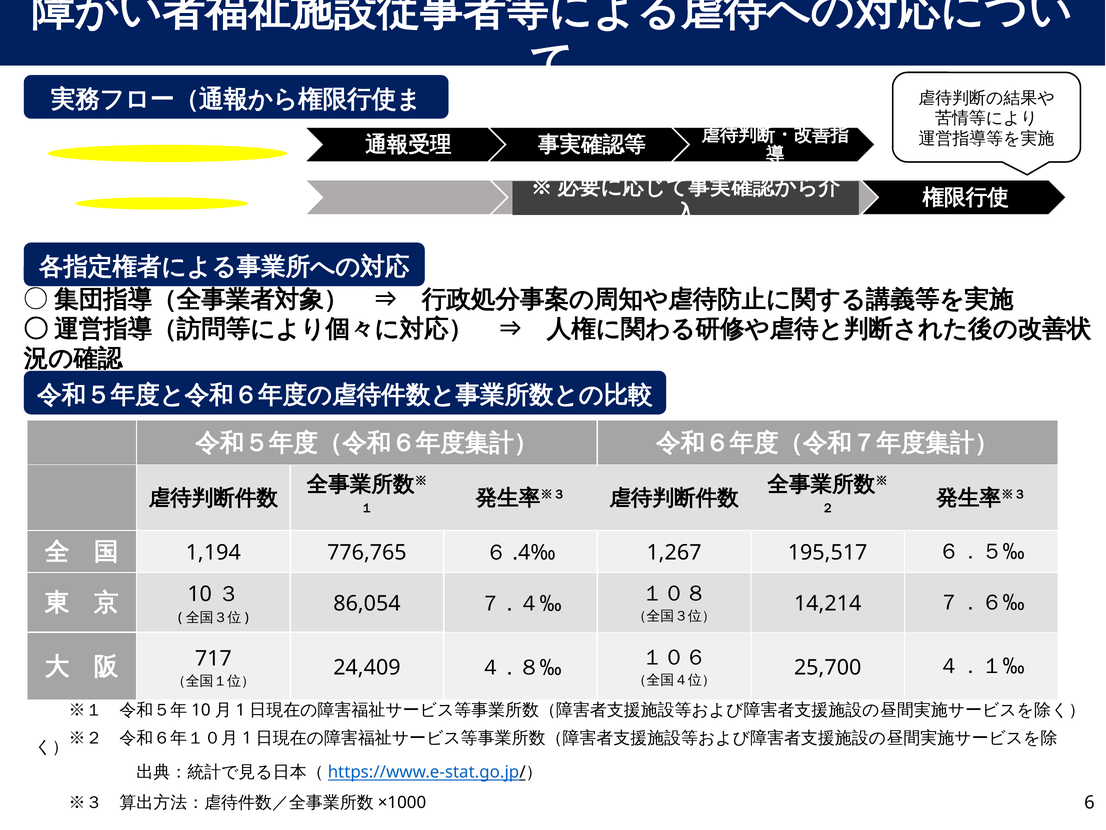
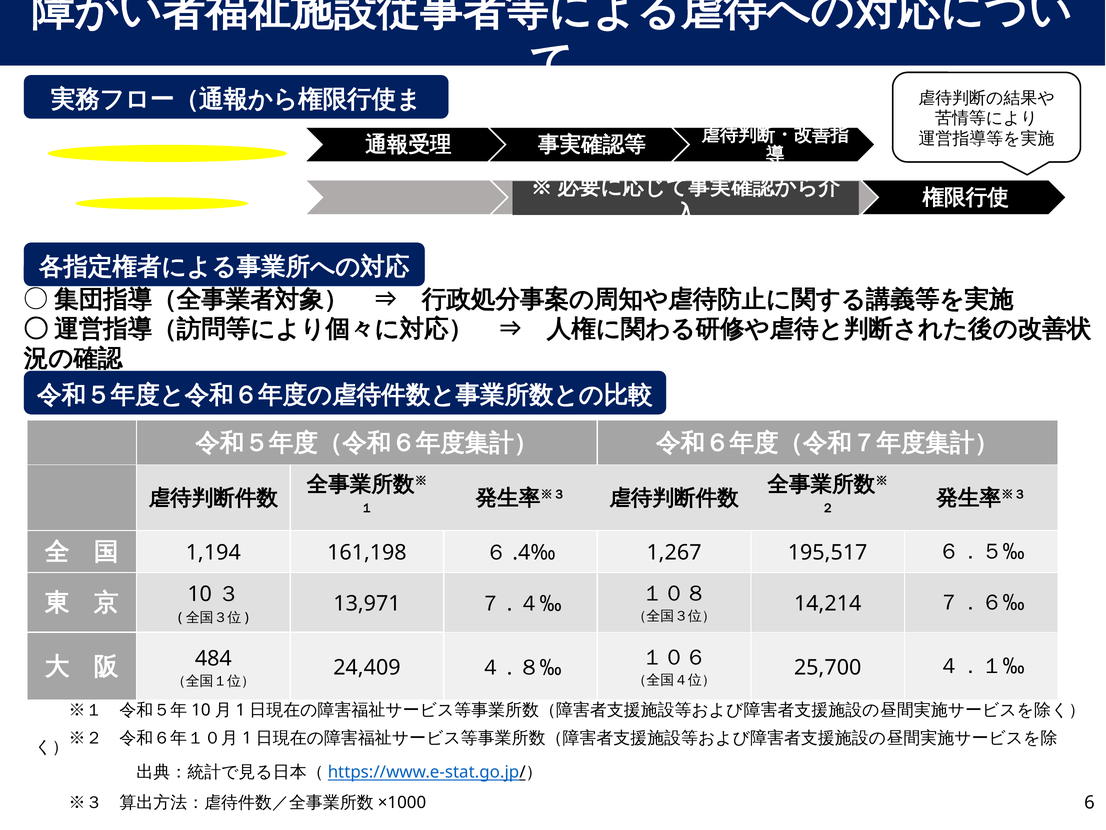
776,765: 776,765 -> 161,198
86,054: 86,054 -> 13,971
717: 717 -> 484
